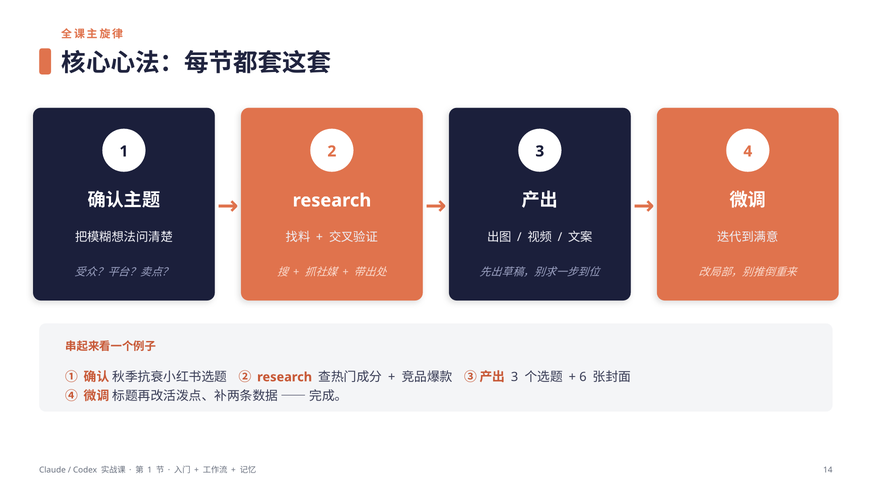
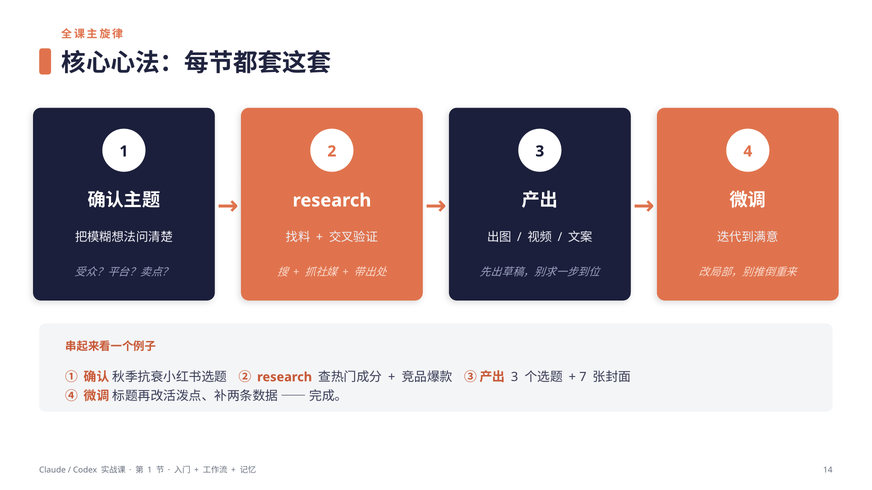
6: 6 -> 7
